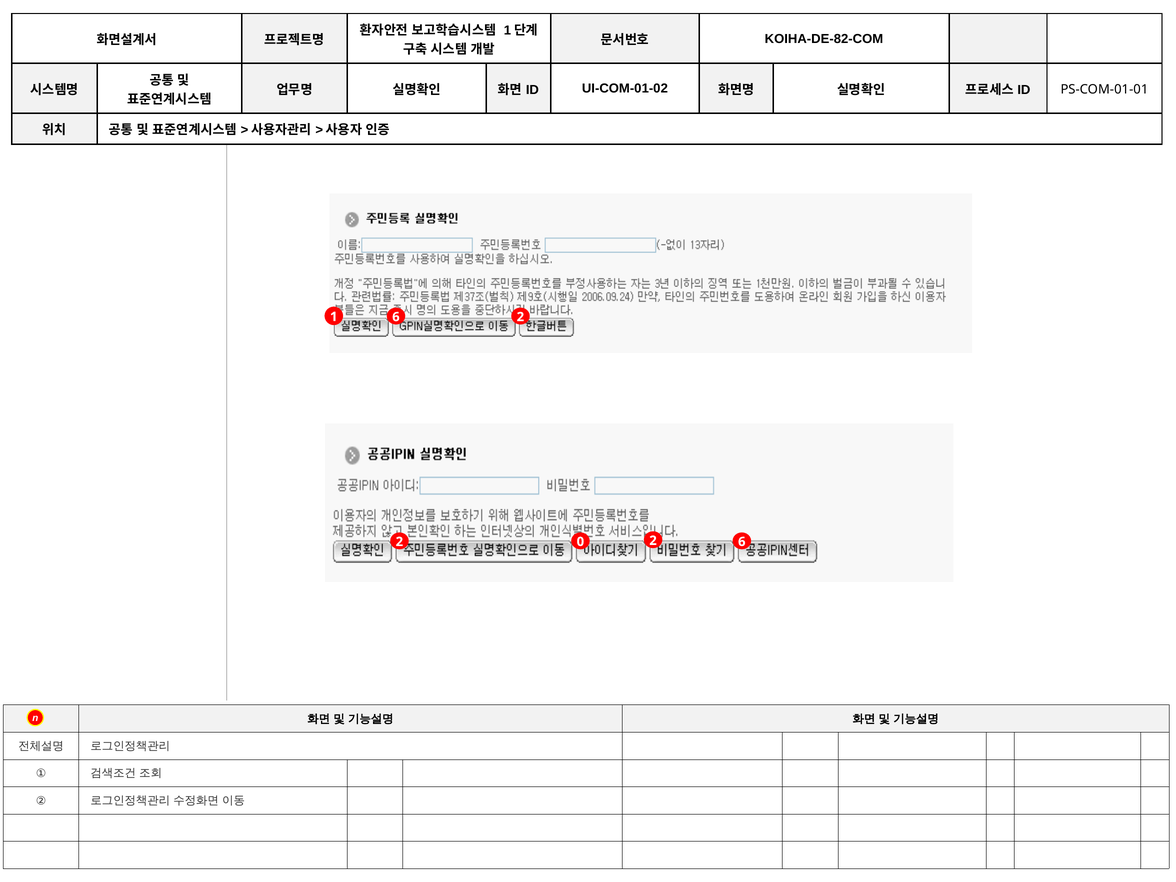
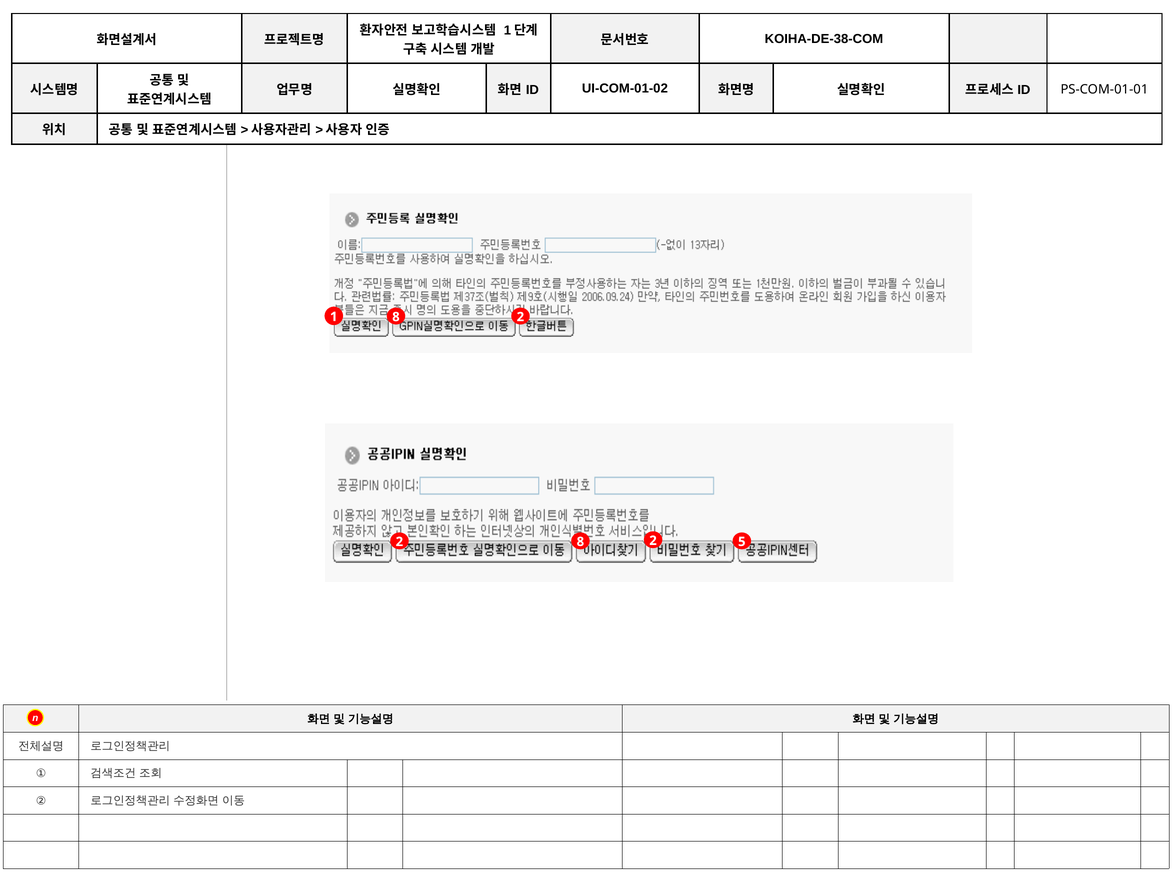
KOIHA-DE-82-COM: KOIHA-DE-82-COM -> KOIHA-DE-38-COM
1 6: 6 -> 8
2 0: 0 -> 8
2 6: 6 -> 5
